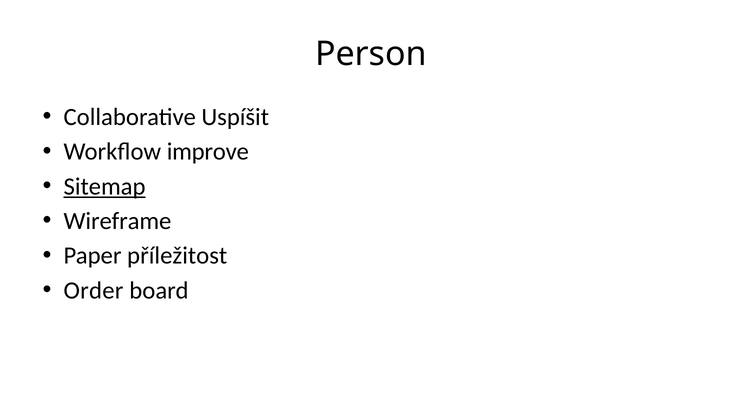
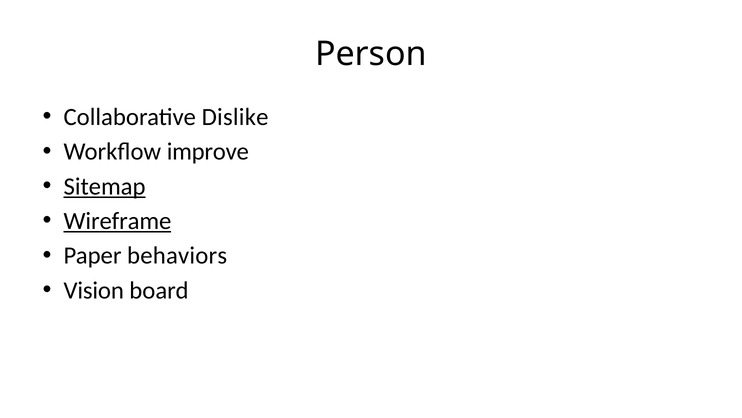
Uspíšit: Uspíšit -> Dislike
Wireframe underline: none -> present
příležitost: příležitost -> behaviors
Order: Order -> Vision
